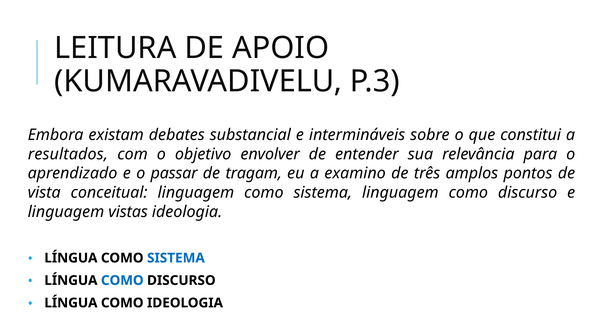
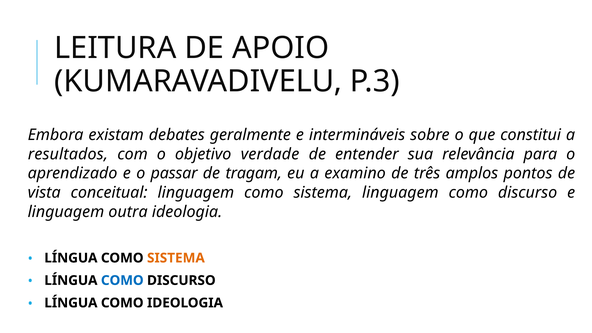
substancial: substancial -> geralmente
envolver: envolver -> verdade
vistas: vistas -> outra
SISTEMA at (176, 258) colour: blue -> orange
